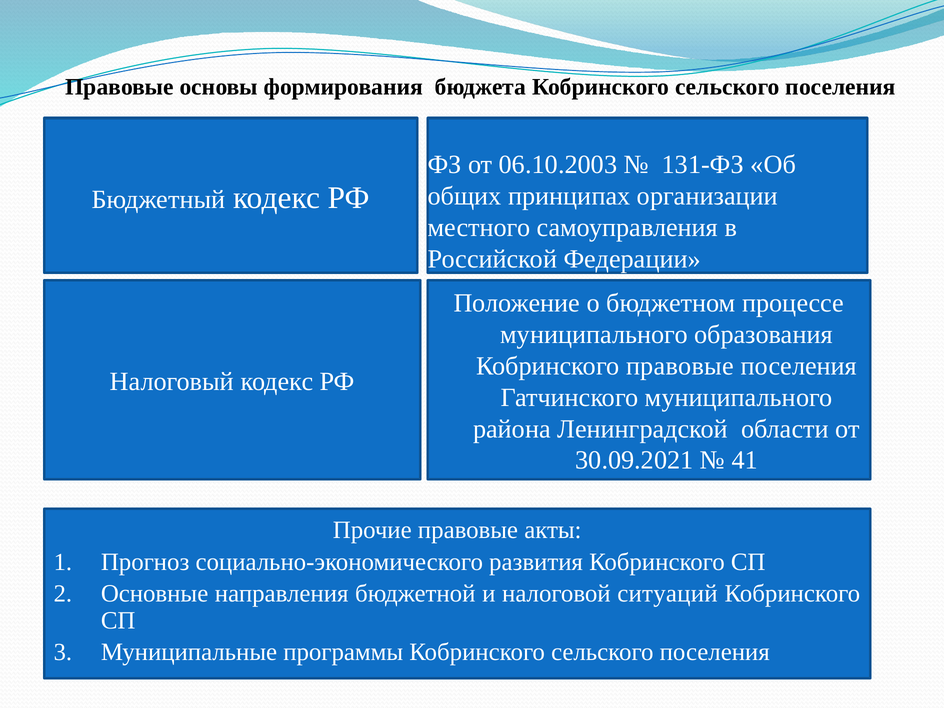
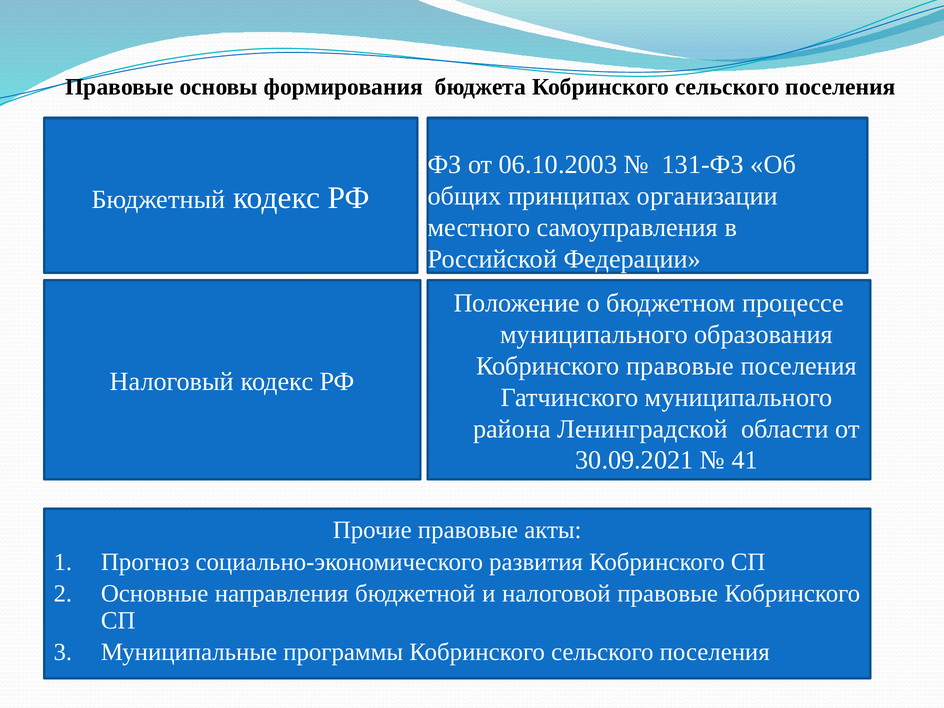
налоговой ситуаций: ситуаций -> правовые
